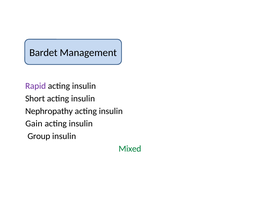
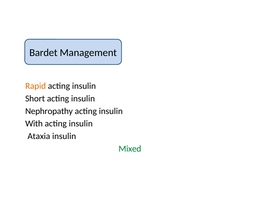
Rapid colour: purple -> orange
Gain: Gain -> With
Group: Group -> Ataxia
